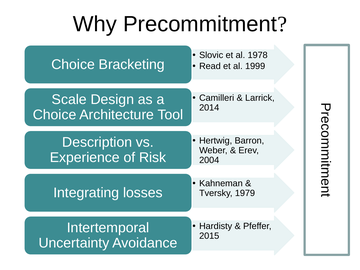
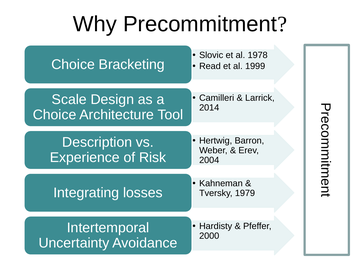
2015: 2015 -> 2000
